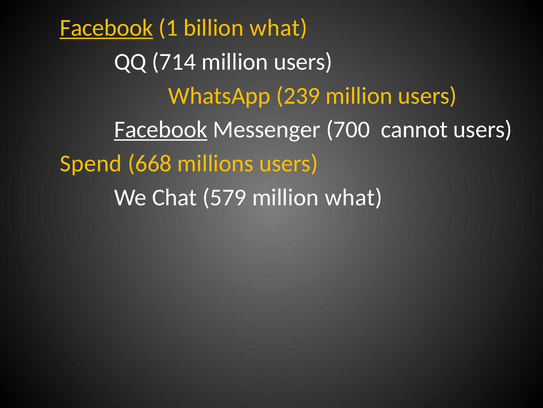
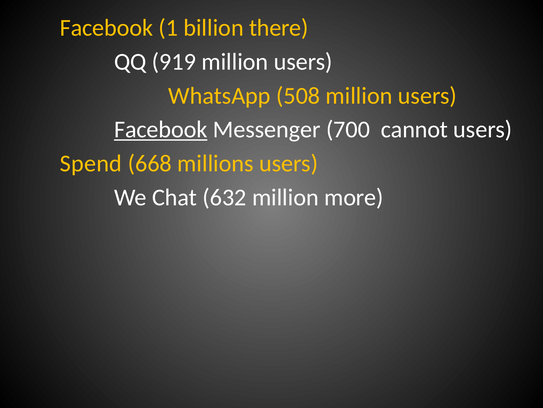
Facebook at (106, 28) underline: present -> none
billion what: what -> there
714: 714 -> 919
239: 239 -> 508
579: 579 -> 632
million what: what -> more
